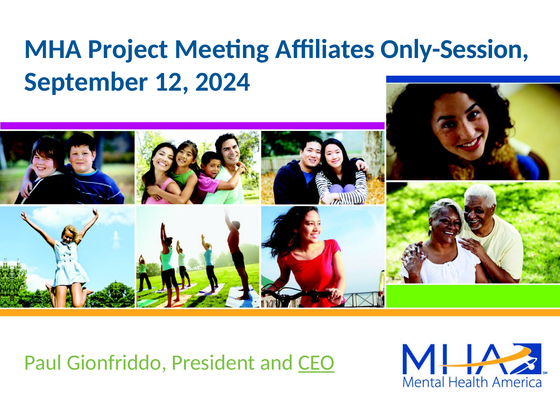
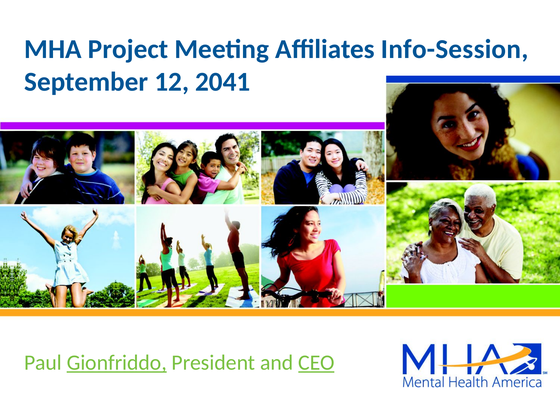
Only-Session: Only-Session -> Info-Session
2024: 2024 -> 2041
Gionfriddo underline: none -> present
